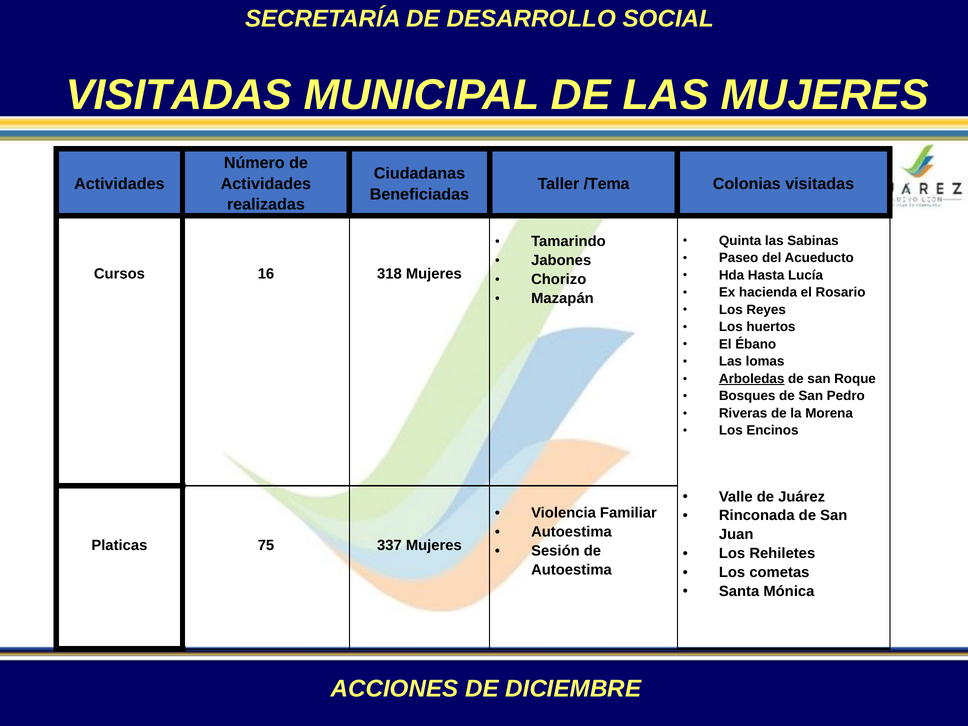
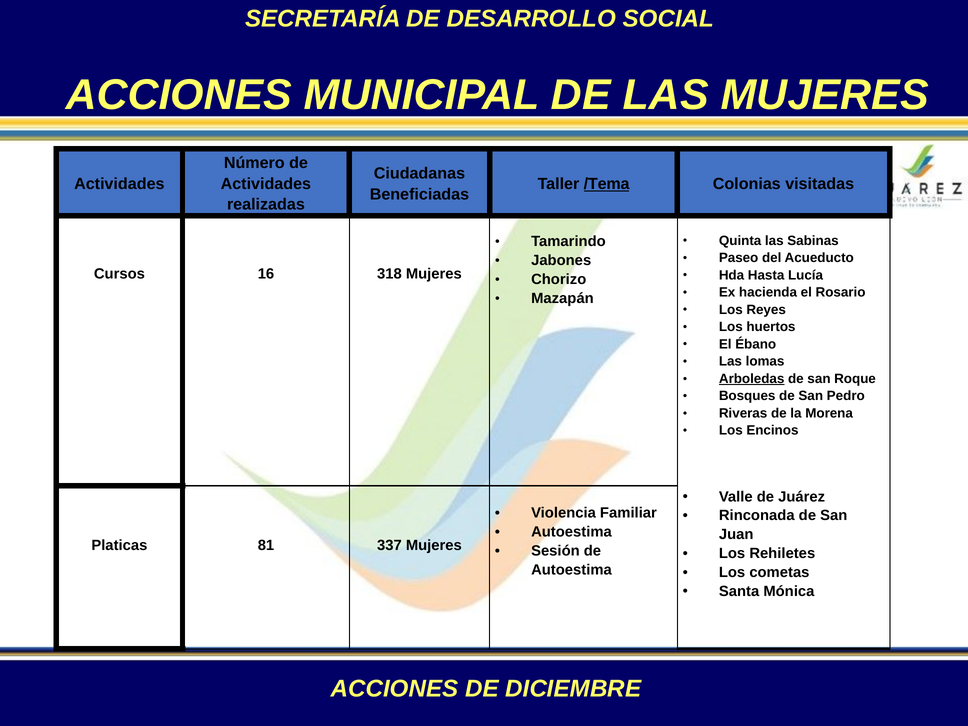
VISITADAS at (179, 95): VISITADAS -> ACCIONES
/Tema underline: none -> present
75: 75 -> 81
